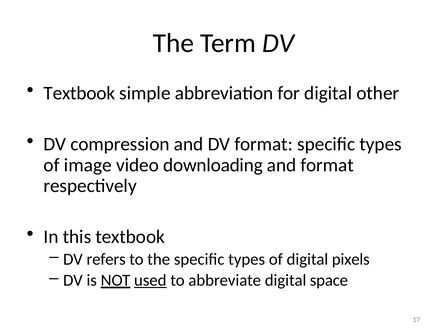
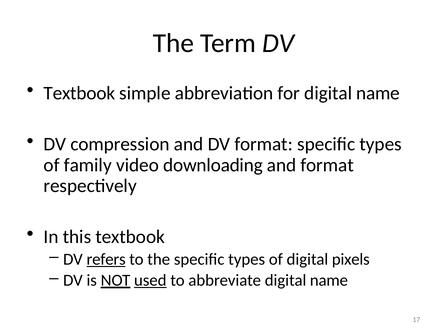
for digital other: other -> name
image: image -> family
refers underline: none -> present
abbreviate digital space: space -> name
